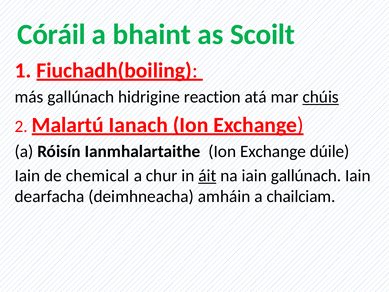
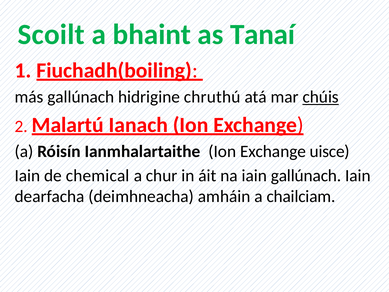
Córáil: Córáil -> Scoilt
Scoilt: Scoilt -> Tanaí
reaction: reaction -> chruthú
dúile: dúile -> uisce
áit underline: present -> none
